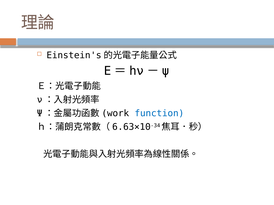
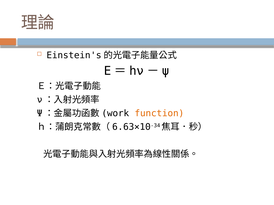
function colour: blue -> orange
